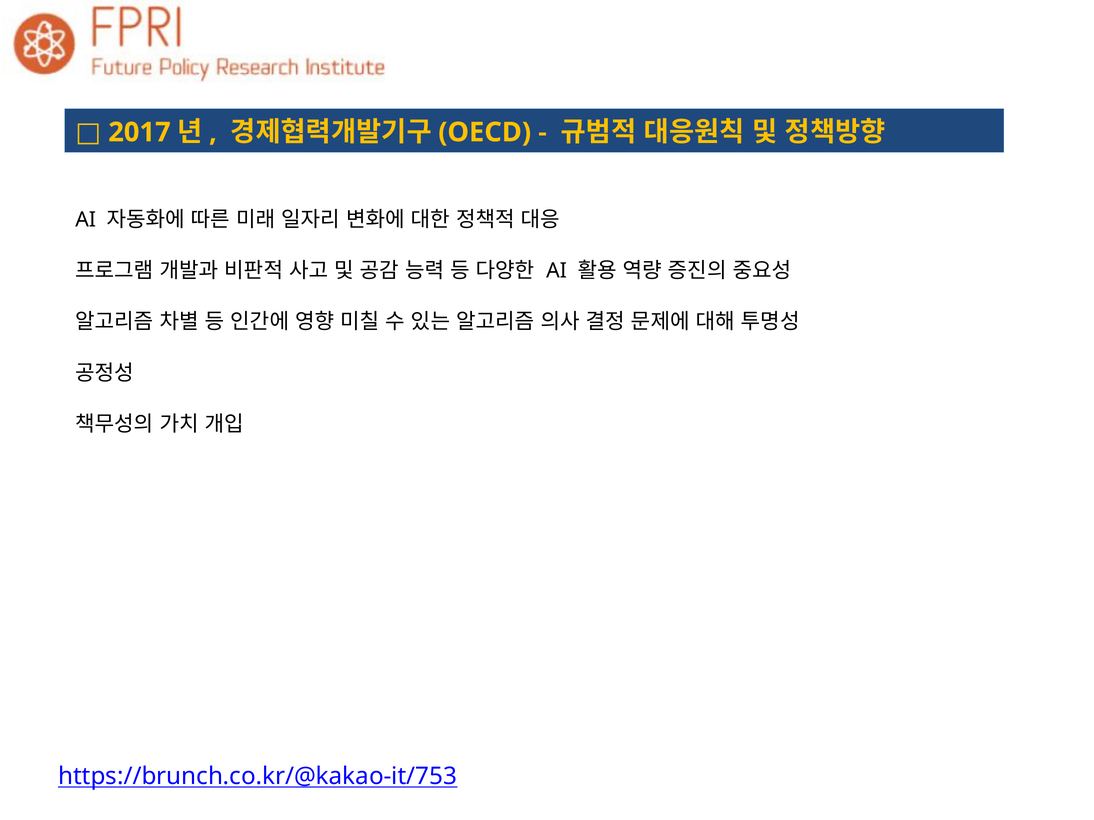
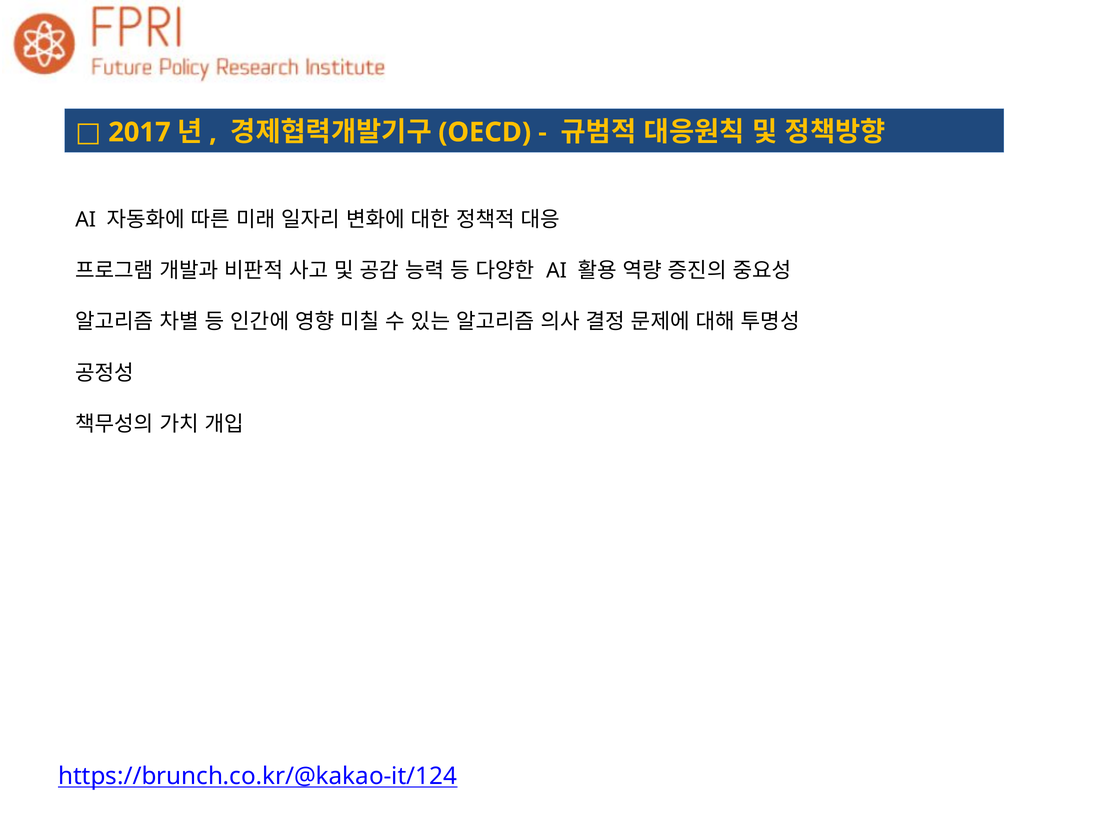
https://brunch.co.kr/@kakao-it/753: https://brunch.co.kr/@kakao-it/753 -> https://brunch.co.kr/@kakao-it/124
